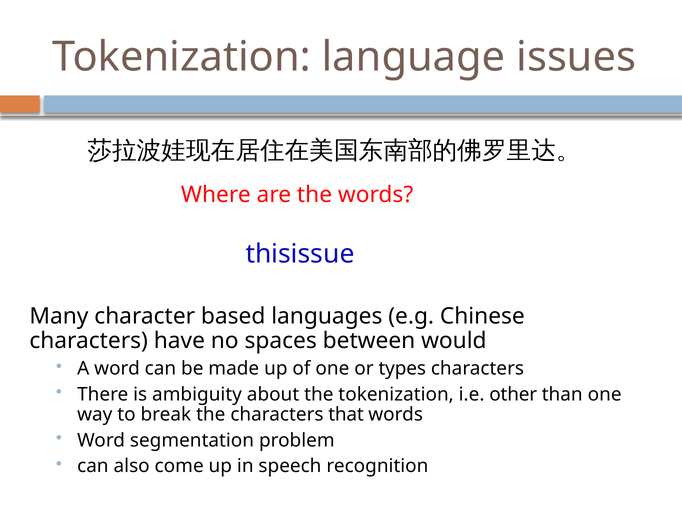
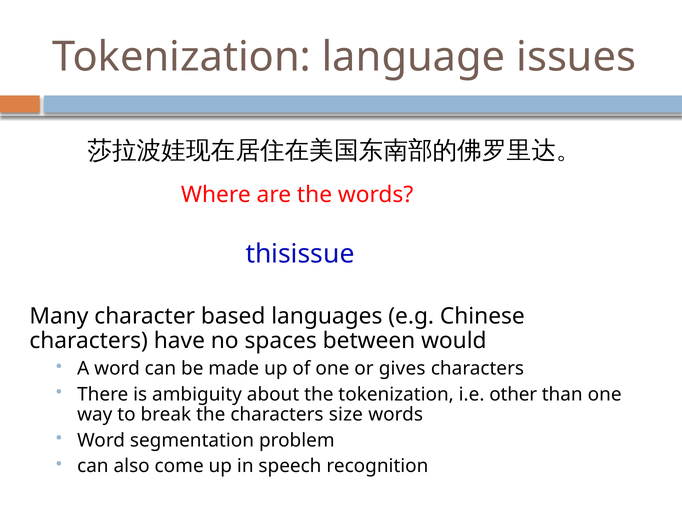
types: types -> gives
that: that -> size
